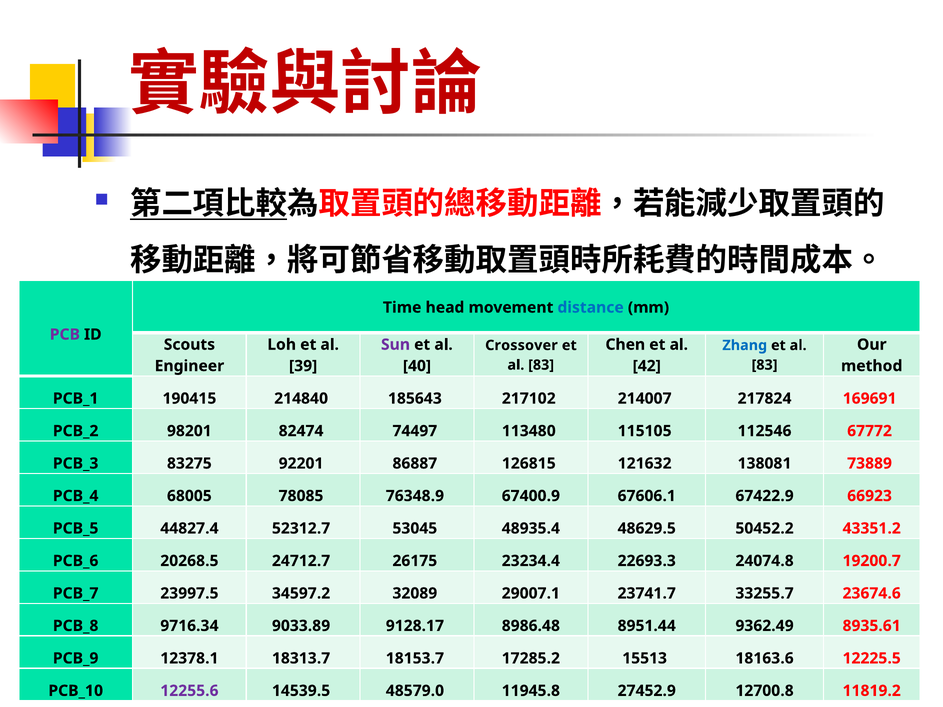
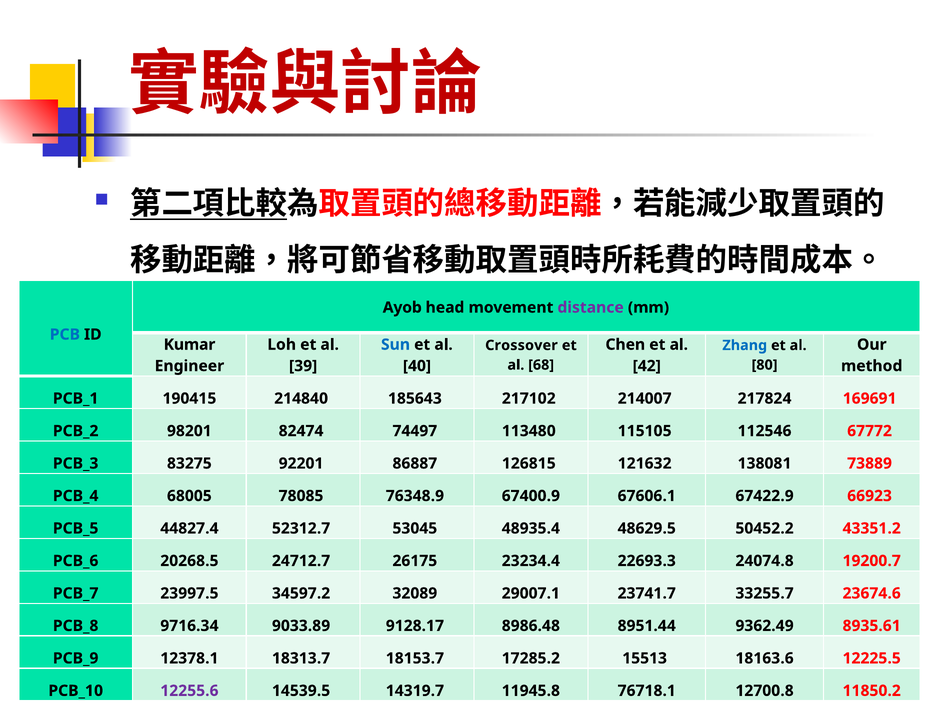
Time: Time -> Ayob
distance colour: blue -> purple
PCB colour: purple -> blue
Scouts: Scouts -> Kumar
Sun colour: purple -> blue
83 at (541, 365): 83 -> 68
83 at (765, 365): 83 -> 80
48579.0: 48579.0 -> 14319.7
27452.9: 27452.9 -> 76718.1
11819.2: 11819.2 -> 11850.2
